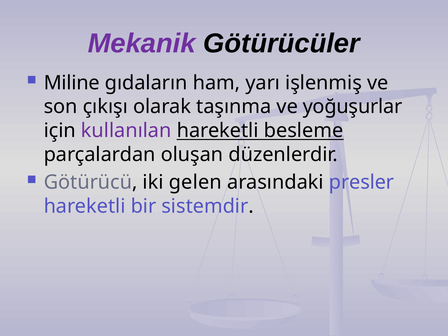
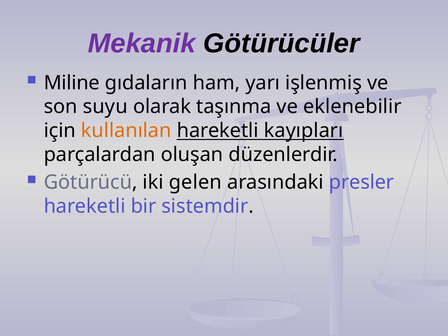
çıkışı: çıkışı -> suyu
yoğuşurlar: yoğuşurlar -> eklenebilir
kullanılan colour: purple -> orange
besleme: besleme -> kayıpları
